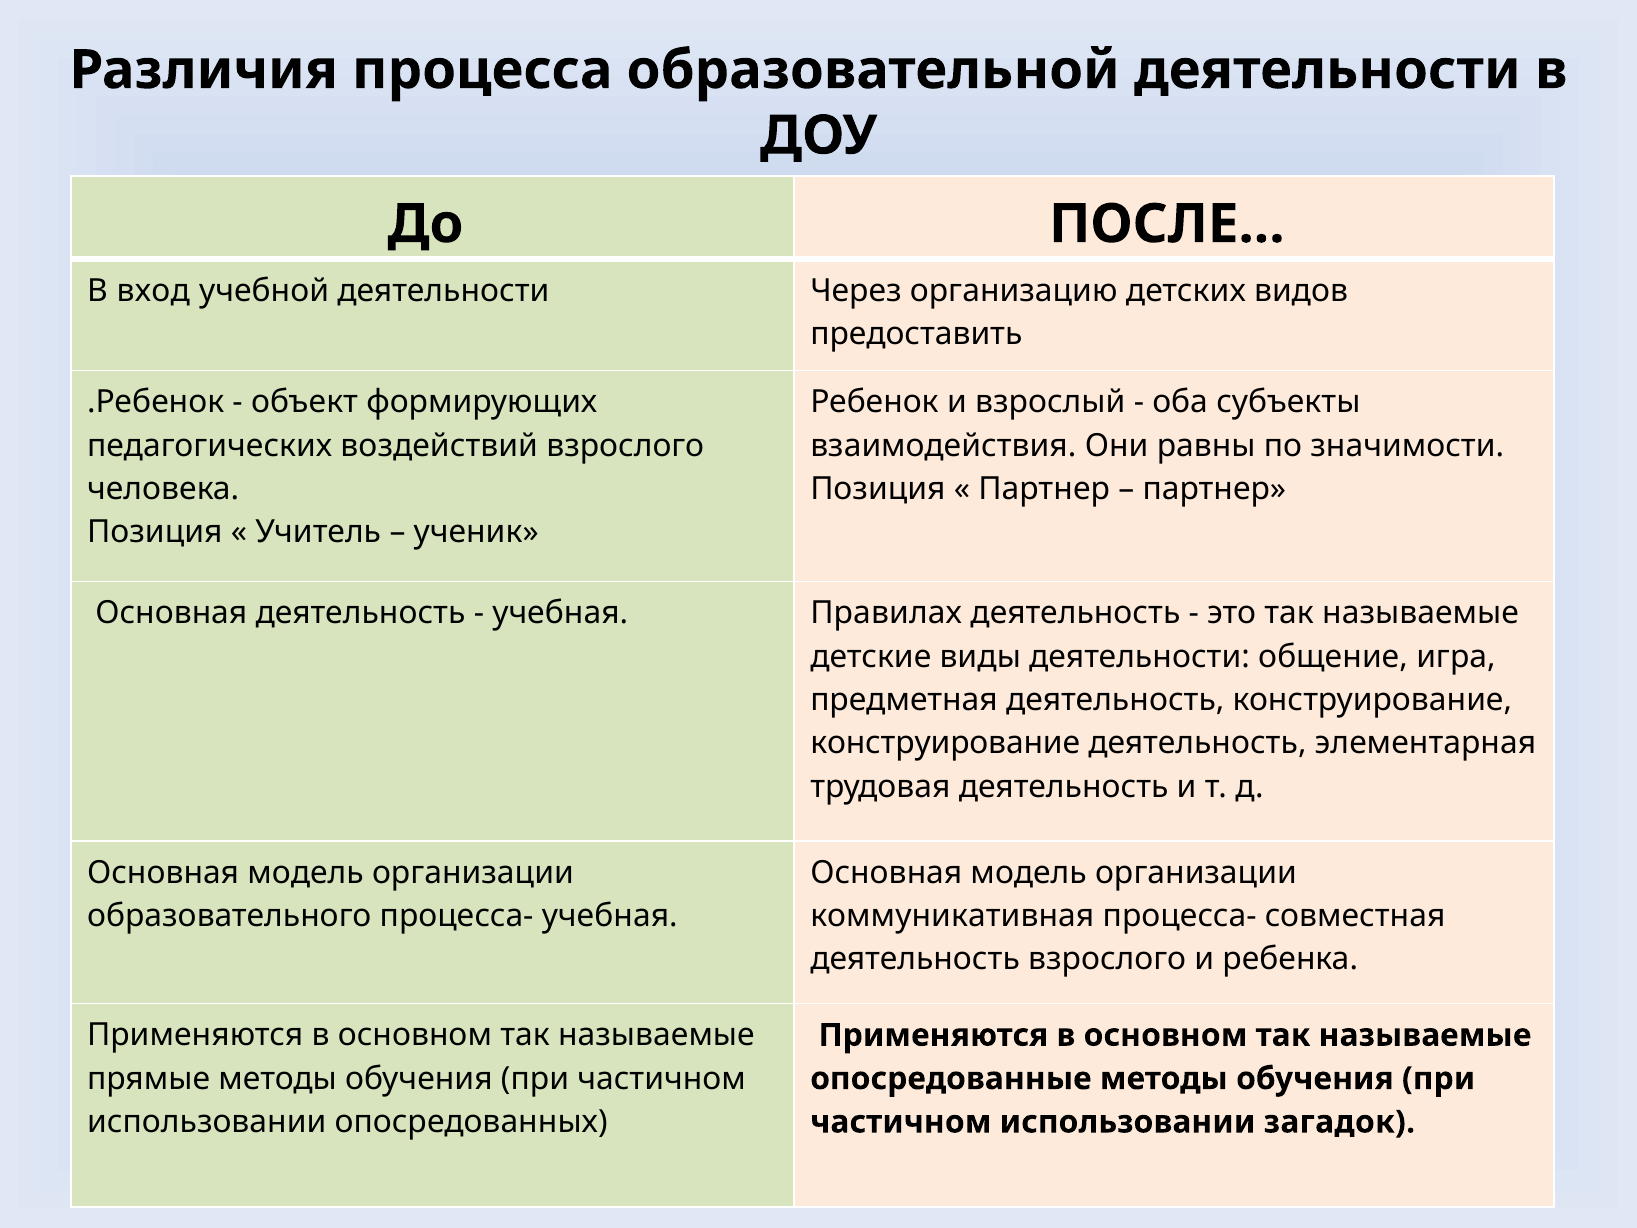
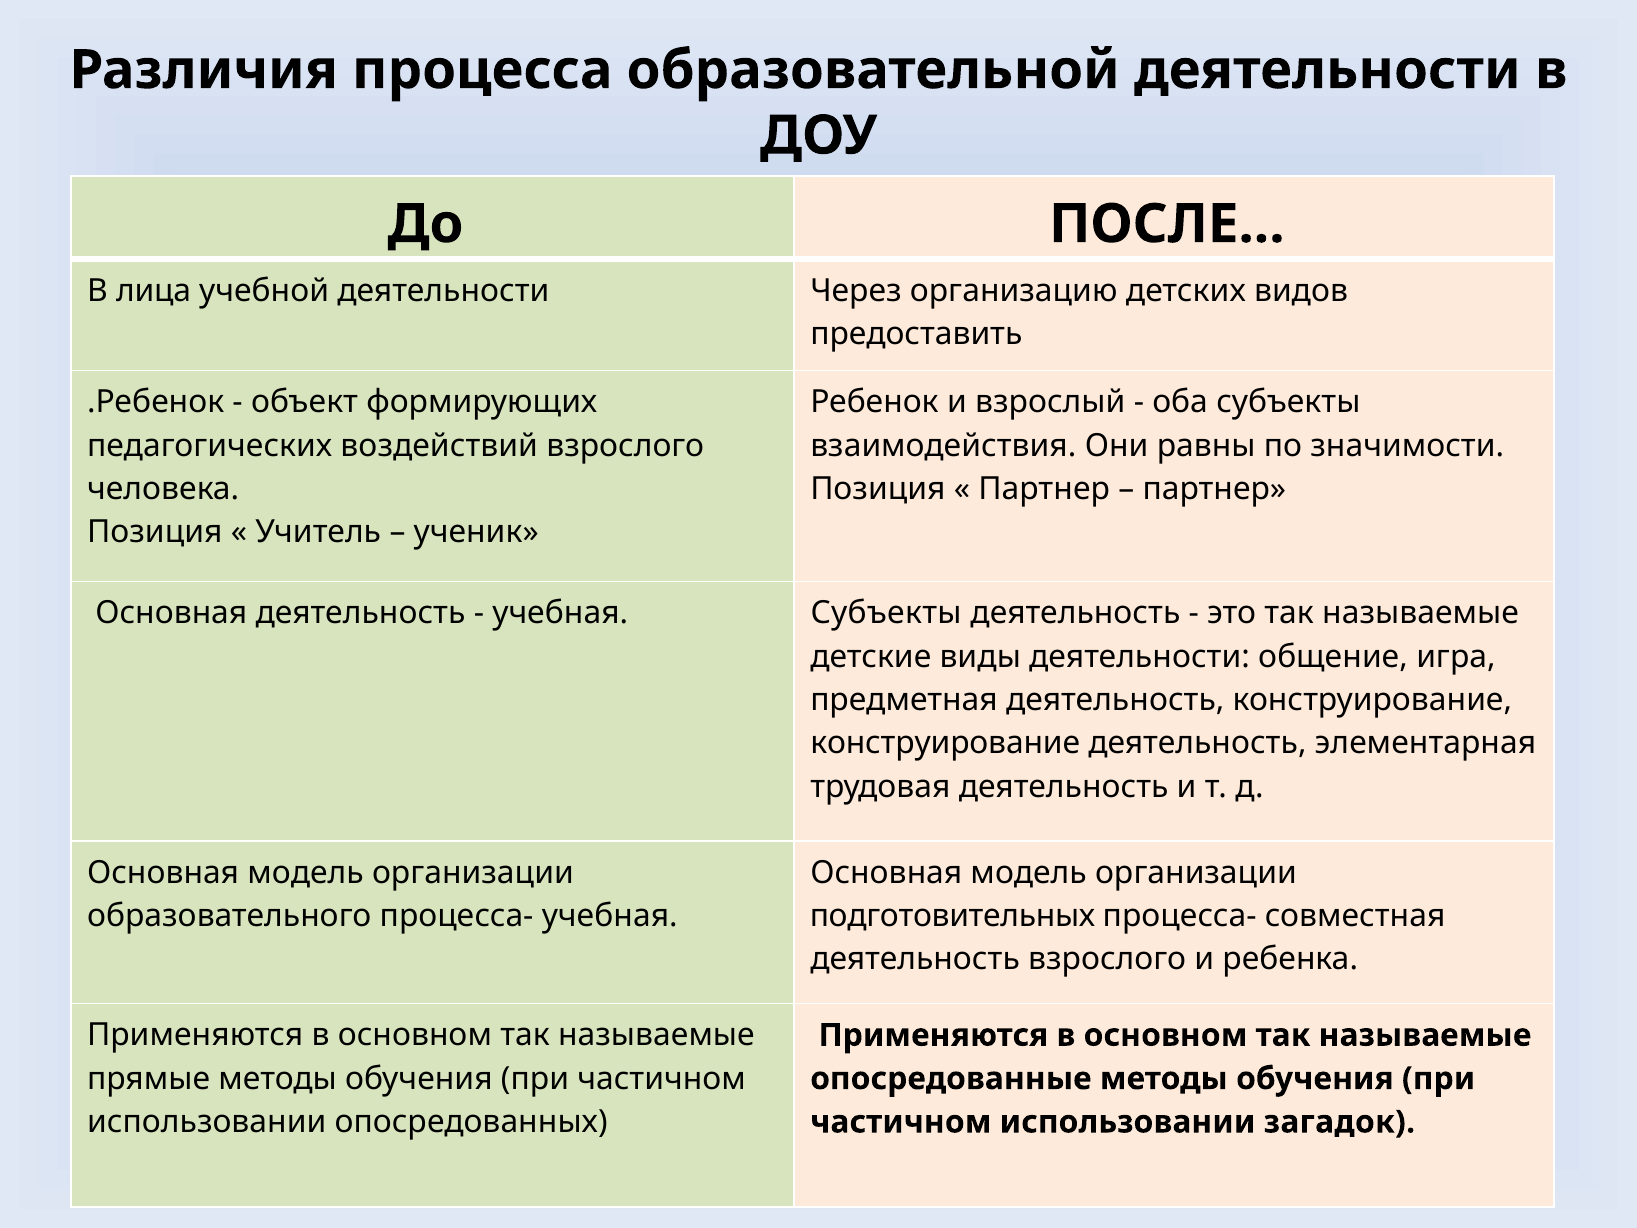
вход: вход -> лица
учебная Правилах: Правилах -> Субъекты
коммуникативная: коммуникативная -> подготовительных
